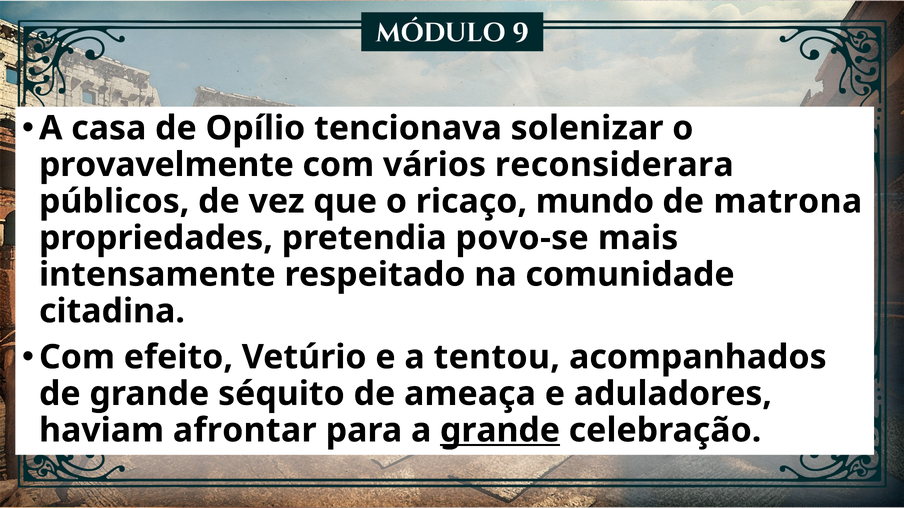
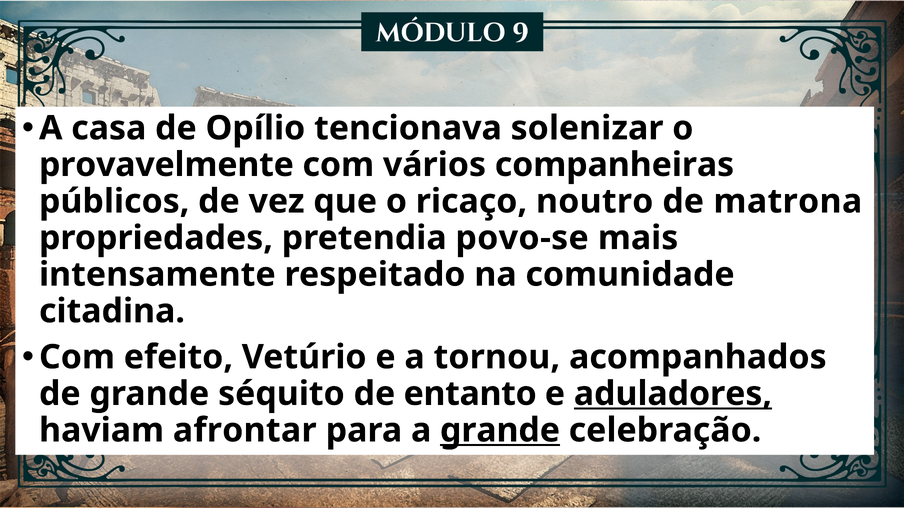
reconsiderara: reconsiderara -> companheiras
mundo: mundo -> noutro
tentou: tentou -> tornou
ameaça: ameaça -> entanto
aduladores underline: none -> present
